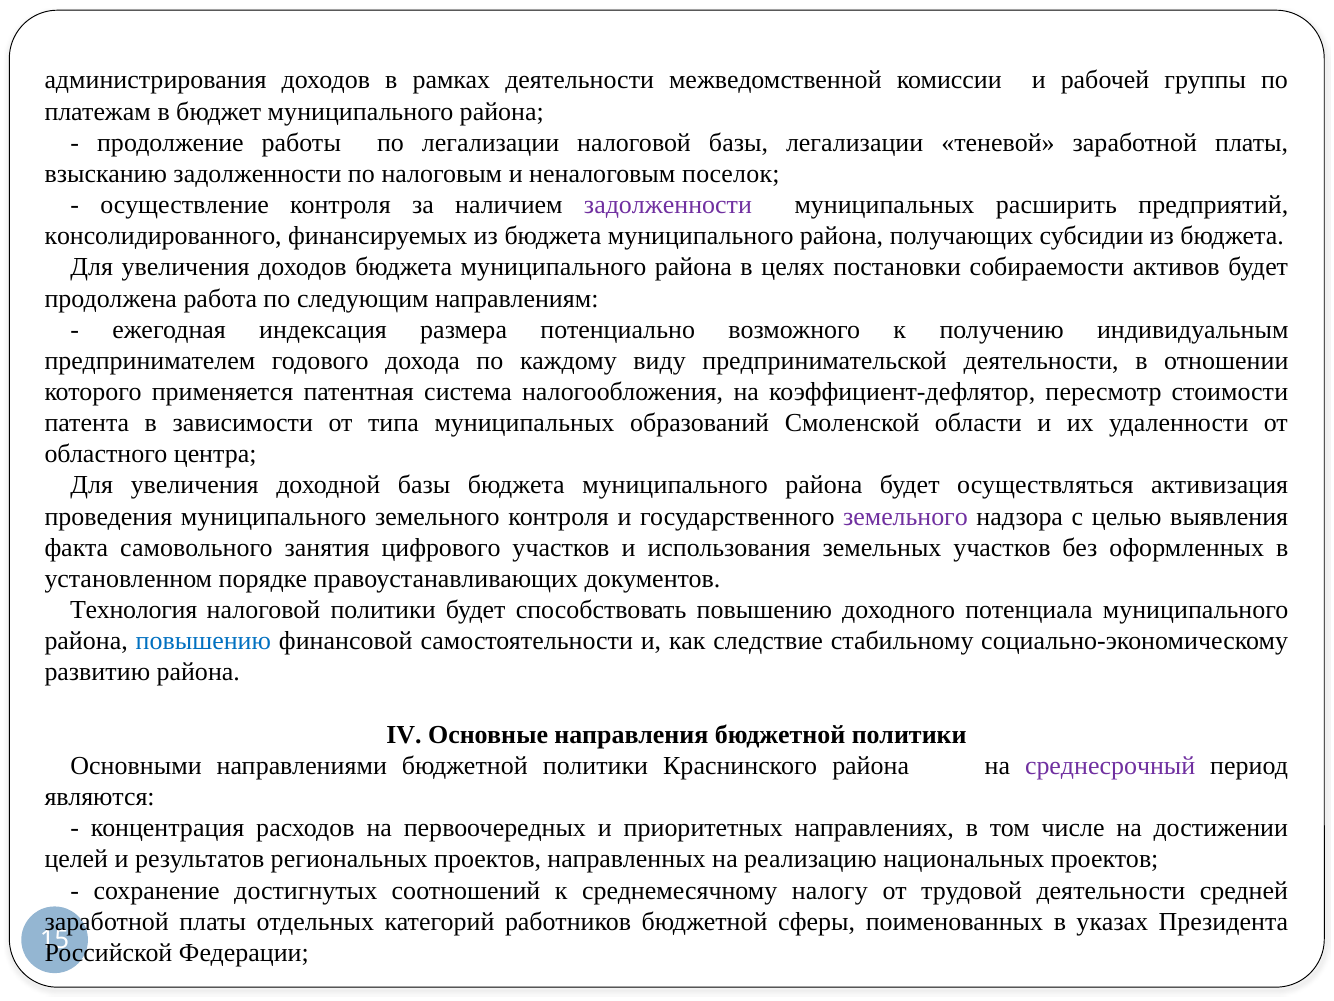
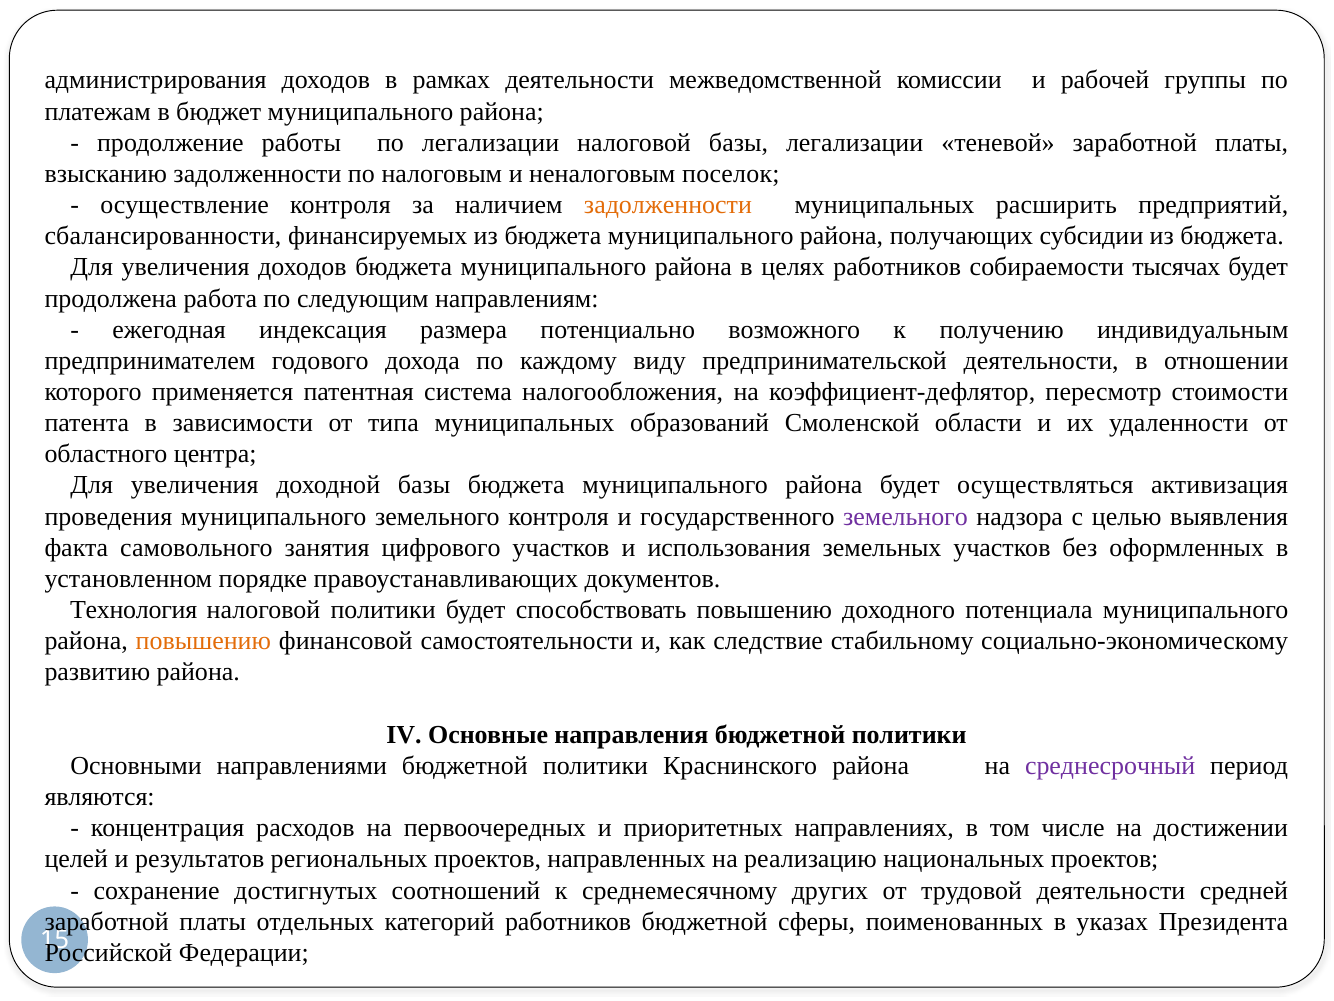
задолженности at (668, 205) colour: purple -> orange
консолидированного: консолидированного -> сбалансированности
целях постановки: постановки -> работников
активов: активов -> тысячах
повышению at (203, 641) colour: blue -> orange
налогу: налогу -> других
